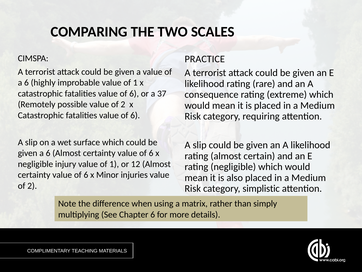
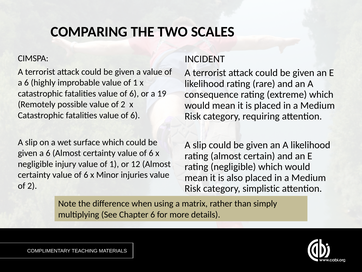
PRACTICE: PRACTICE -> INCIDENT
37: 37 -> 19
